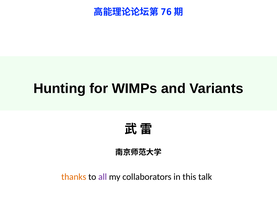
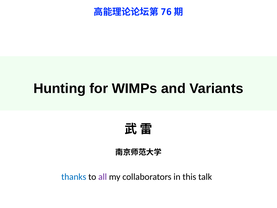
thanks colour: orange -> blue
